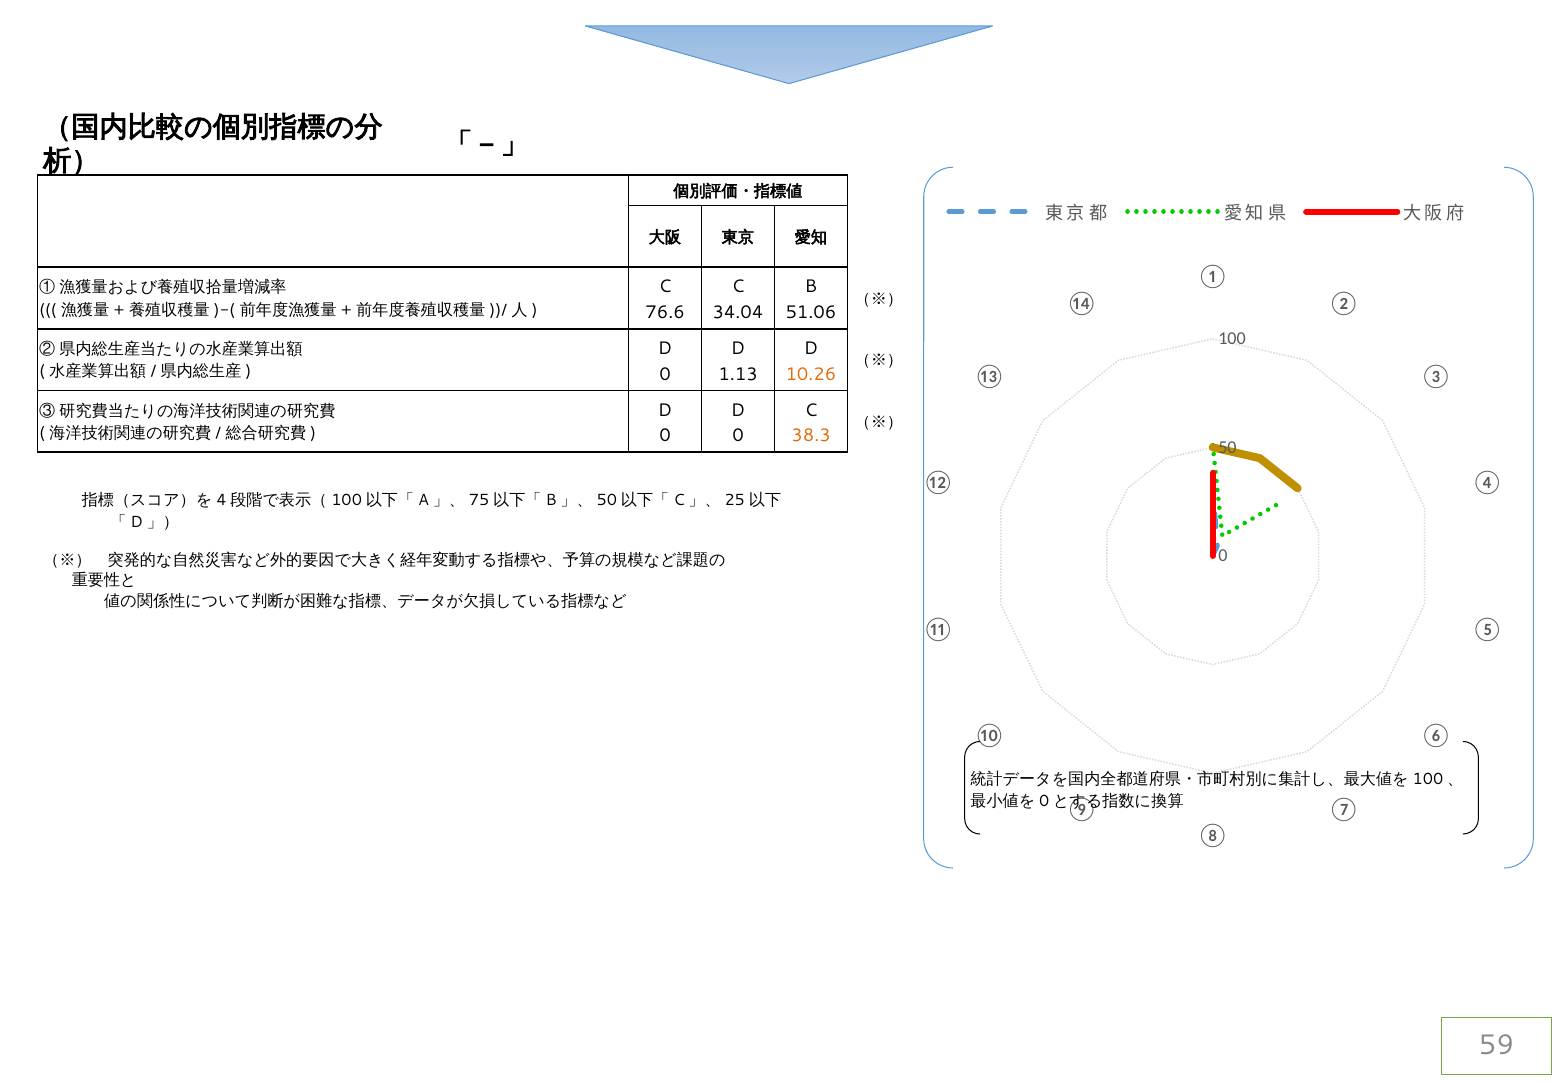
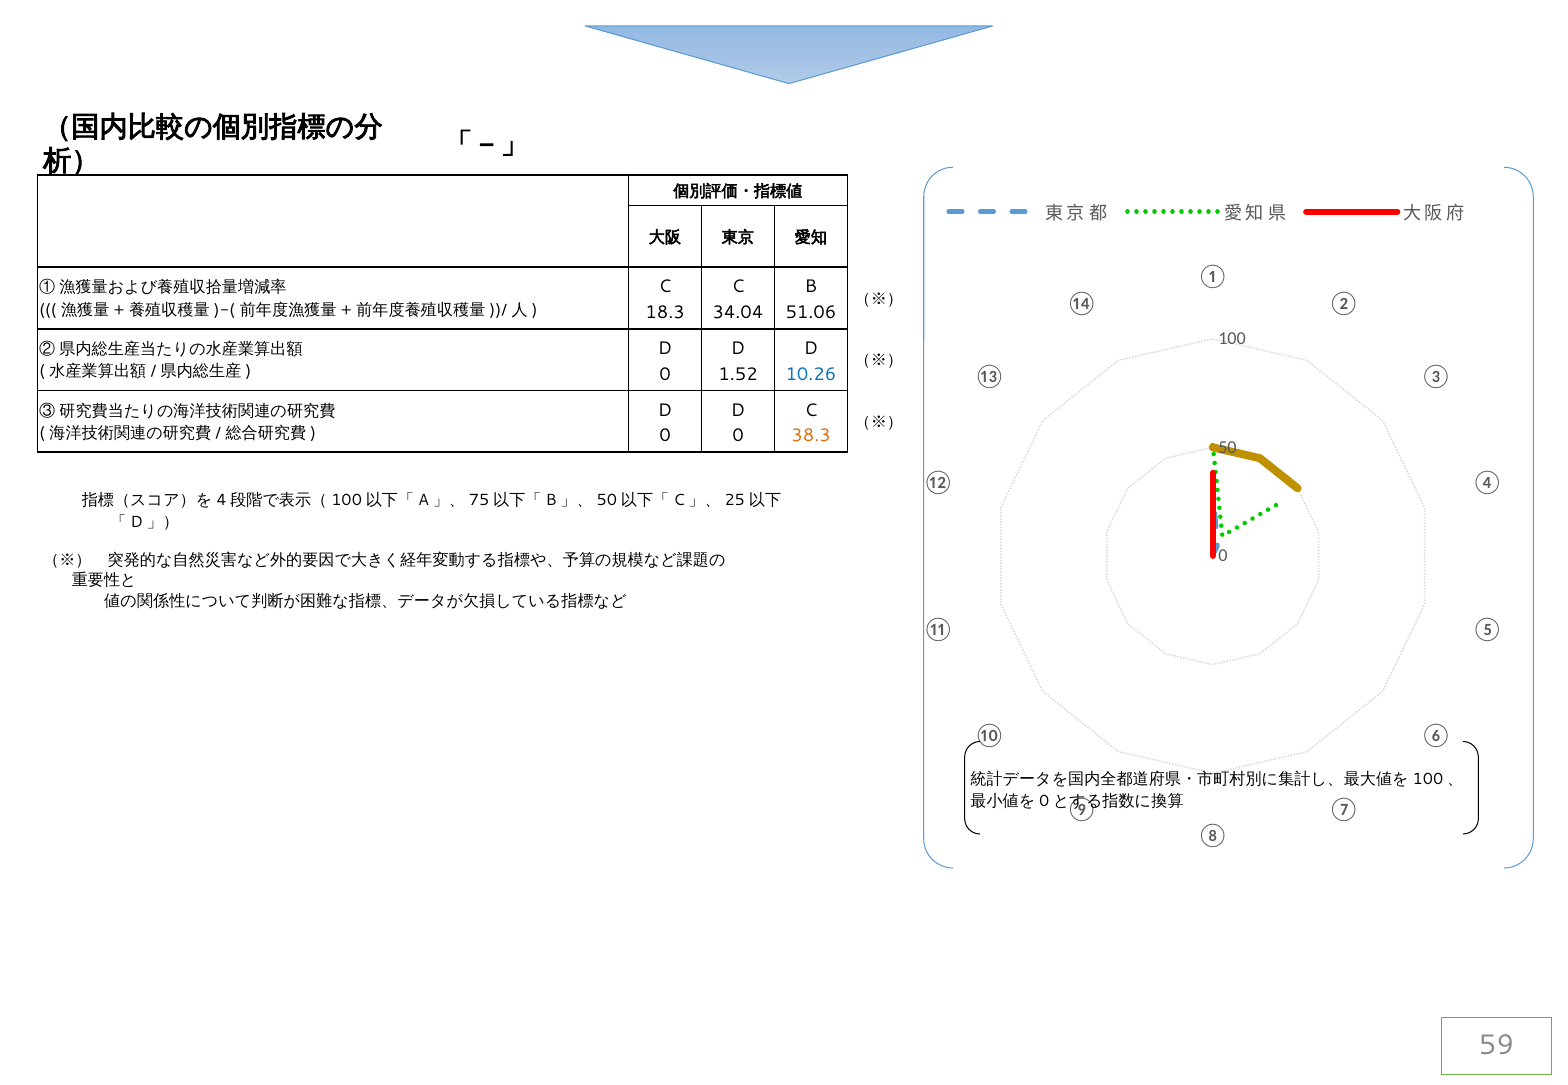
76.6: 76.6 -> 18.3
1.13: 1.13 -> 1.52
10.26 colour: orange -> blue
